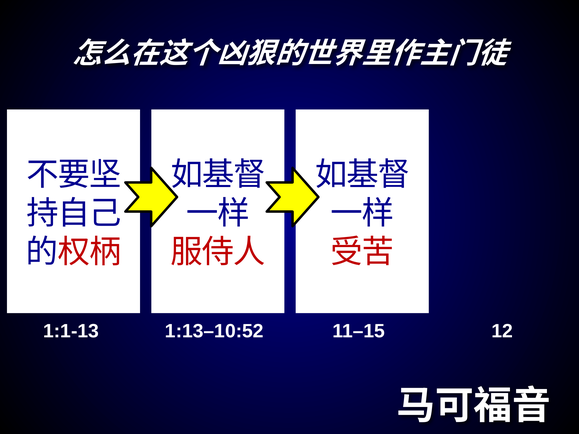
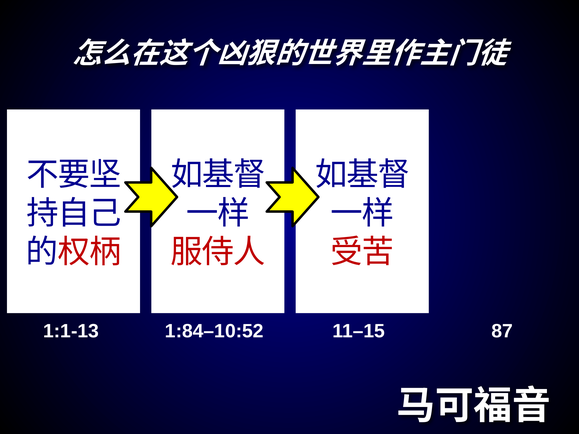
1:13–10:52: 1:13–10:52 -> 1:84–10:52
12: 12 -> 87
